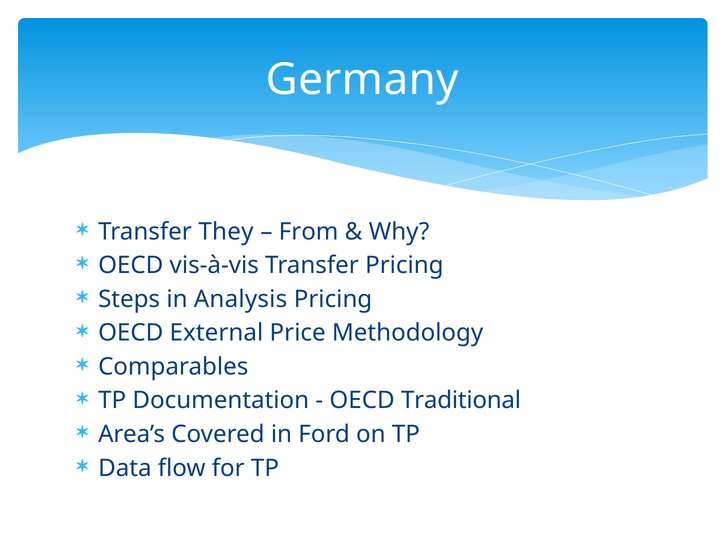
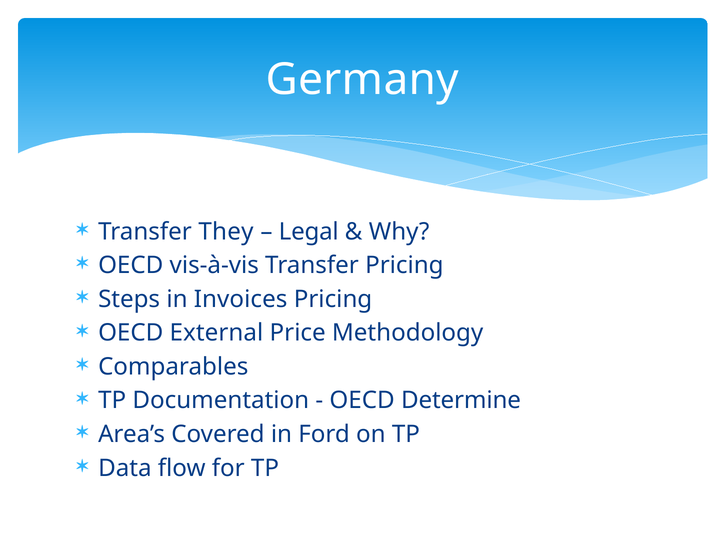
From: From -> Legal
Analysis: Analysis -> Invoices
Traditional: Traditional -> Determine
